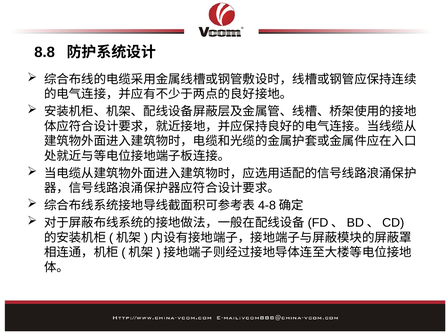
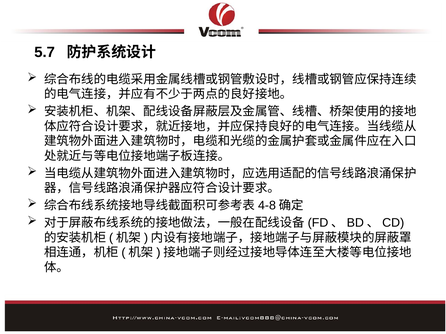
8.8: 8.8 -> 5.7
